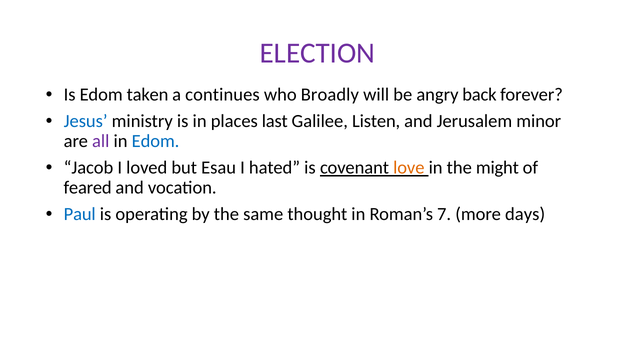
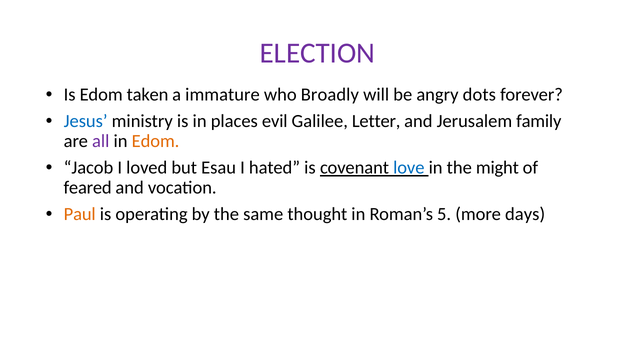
continues: continues -> immature
back: back -> dots
last: last -> evil
Listen: Listen -> Letter
minor: minor -> family
Edom at (156, 141) colour: blue -> orange
love colour: orange -> blue
Paul colour: blue -> orange
7: 7 -> 5
